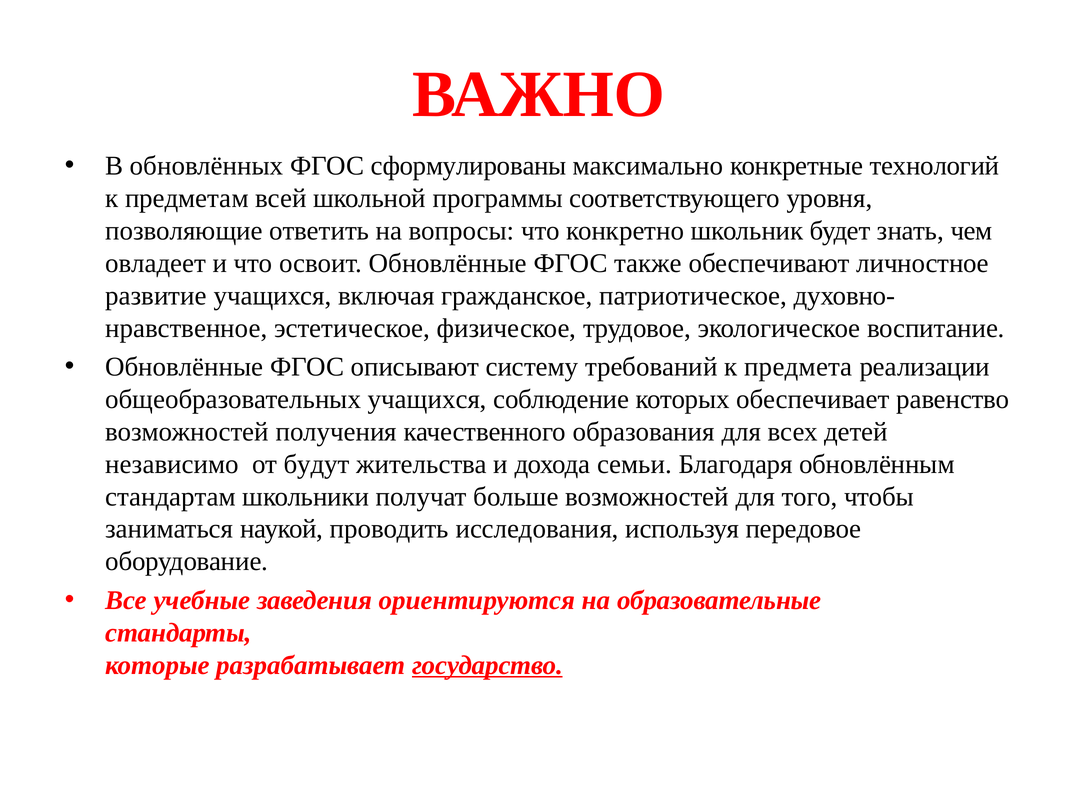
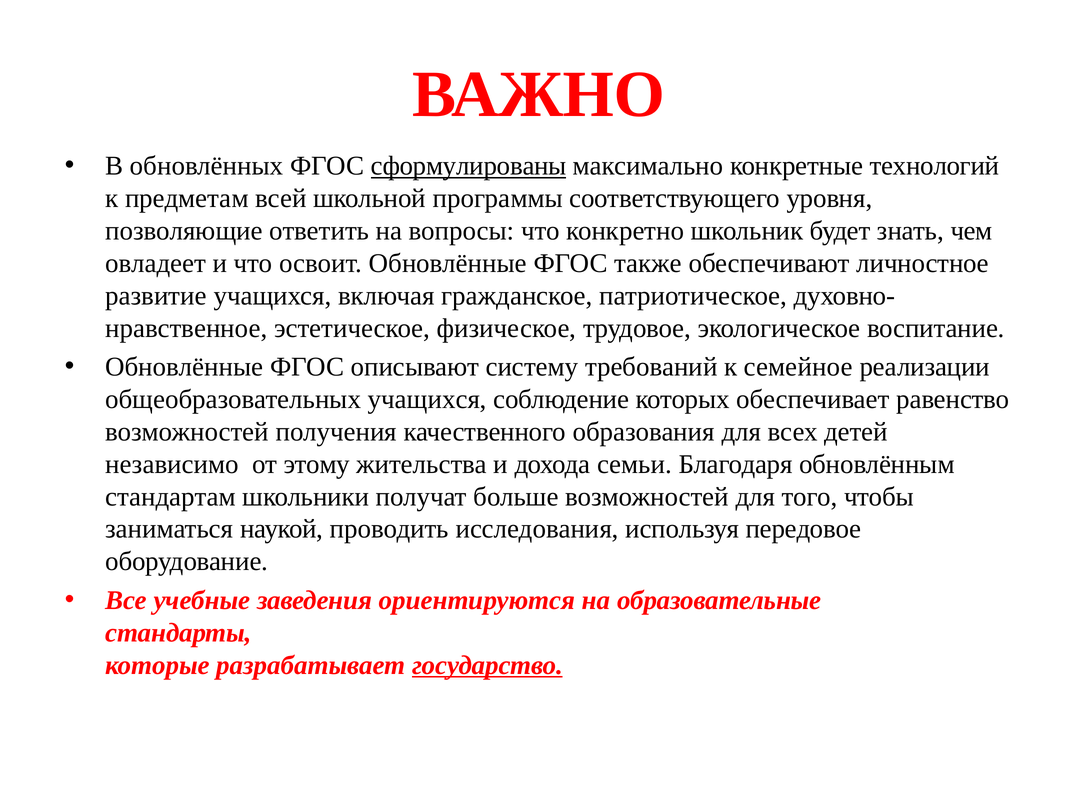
сформулированы underline: none -> present
предмета: предмета -> семейное
будут: будут -> этому
